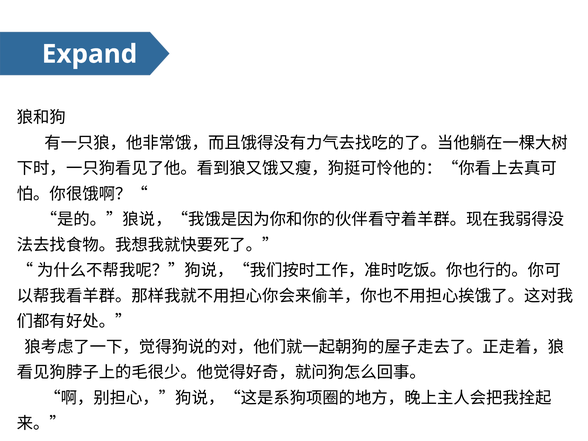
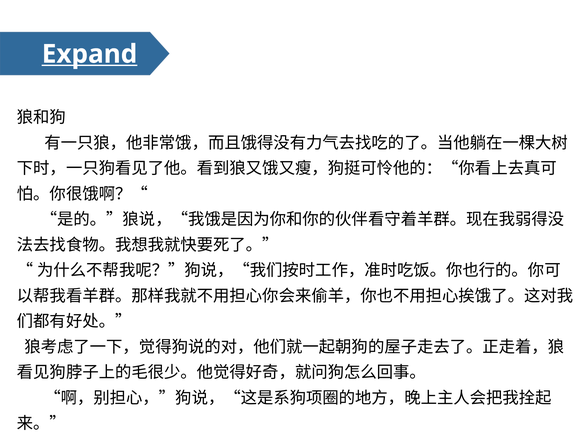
Expand underline: none -> present
